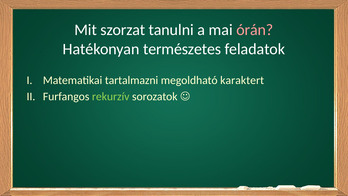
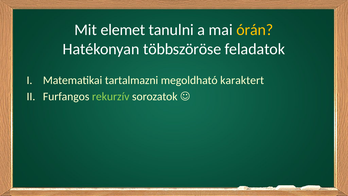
szorzat: szorzat -> elemet
órán colour: pink -> yellow
természetes: természetes -> többszöröse
